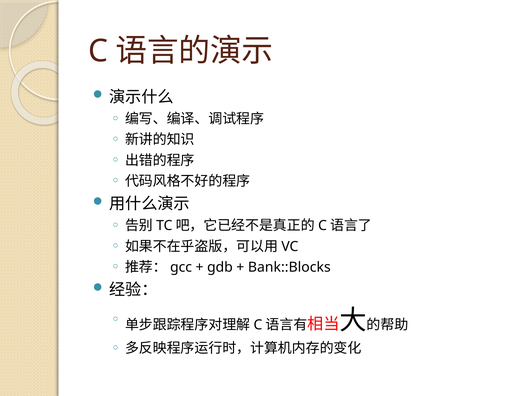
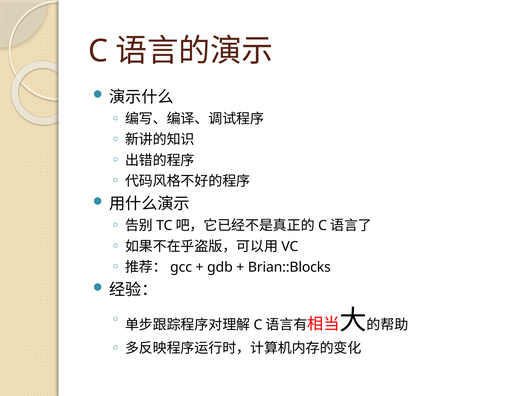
Bank::Blocks: Bank::Blocks -> Brian::Blocks
